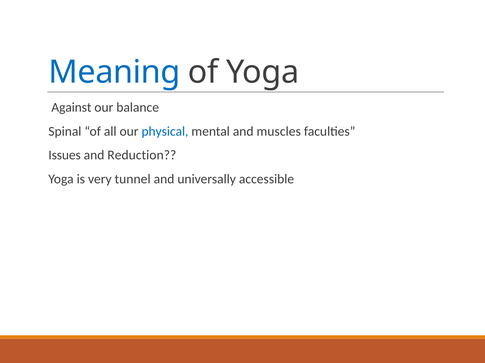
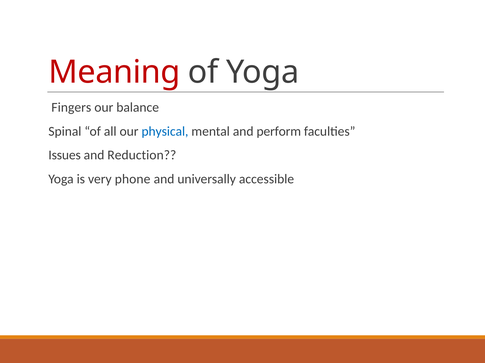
Meaning colour: blue -> red
Against: Against -> Fingers
muscles: muscles -> perform
tunnel: tunnel -> phone
